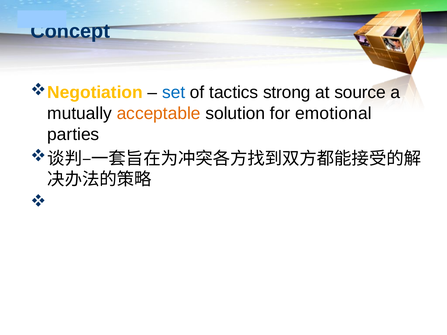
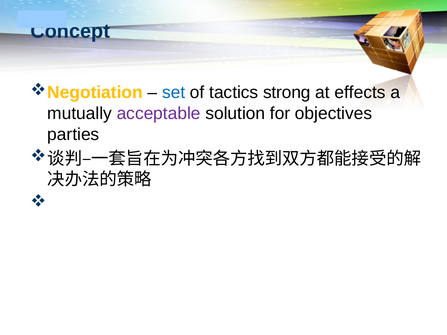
source: source -> effects
acceptable colour: orange -> purple
emotional: emotional -> objectives
